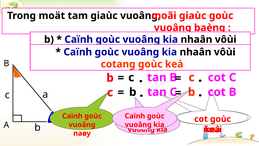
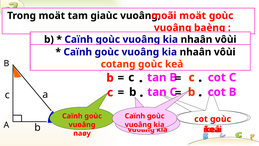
giaùc at (193, 16): giaùc -> moät
